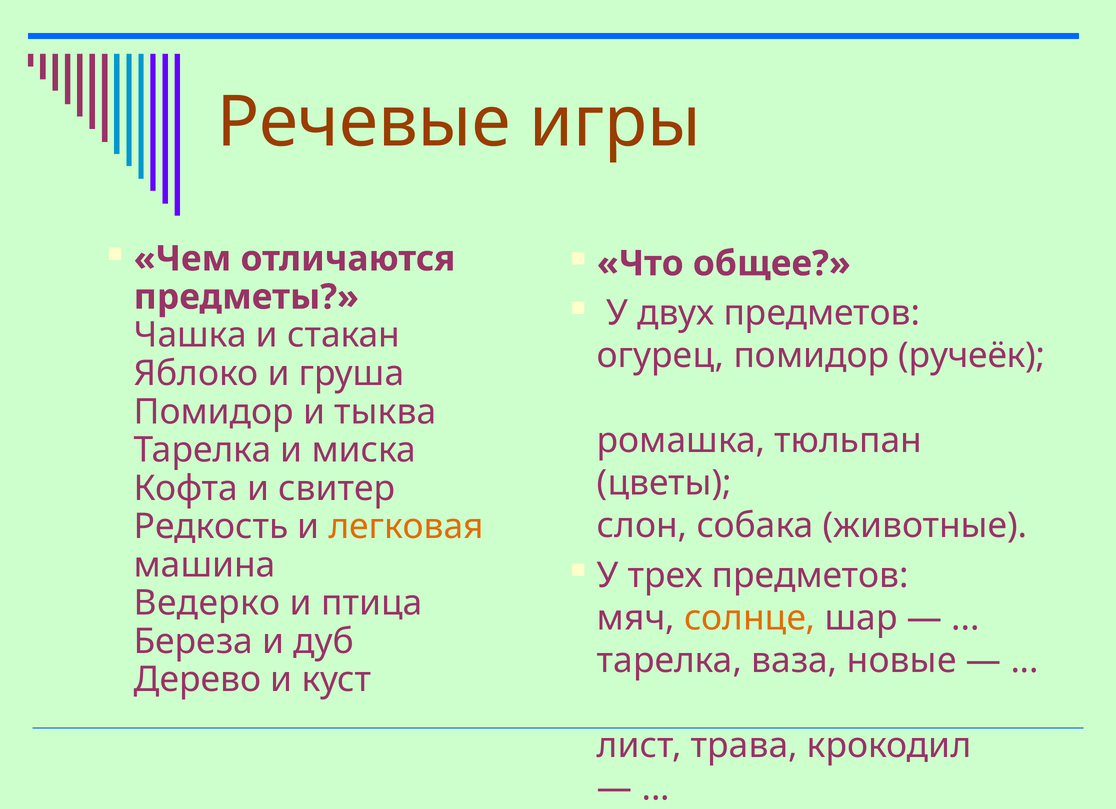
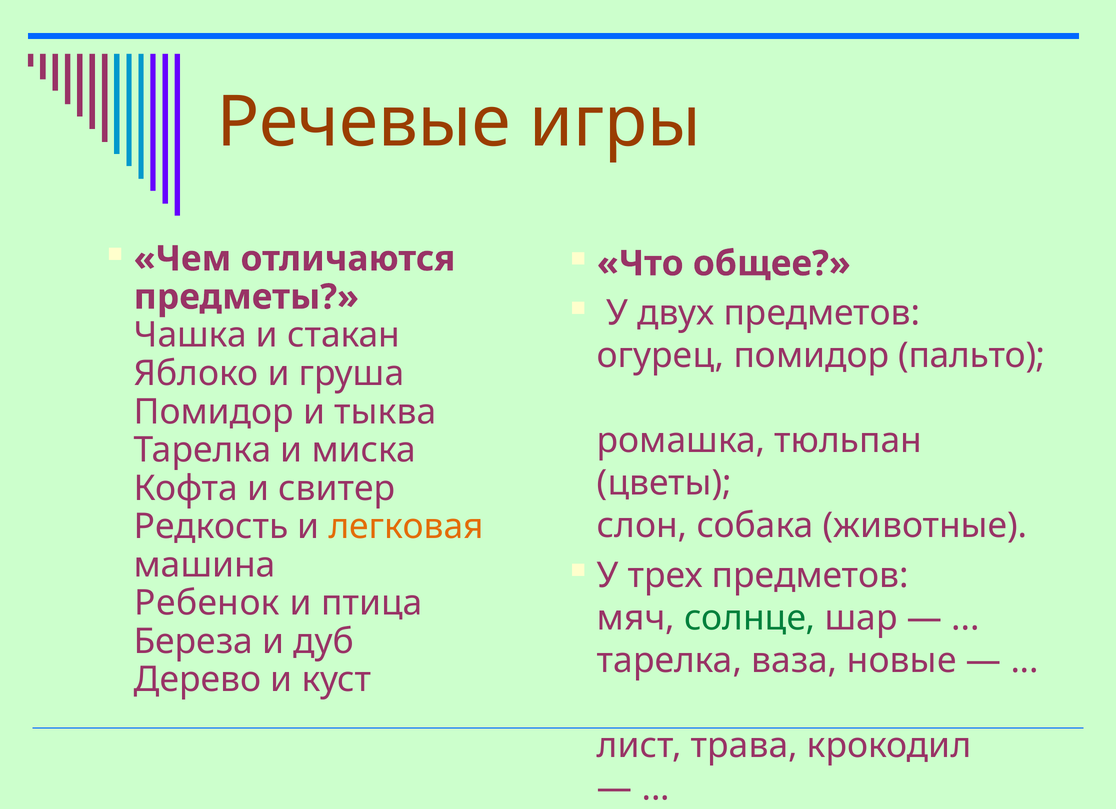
ручеёк: ручеёк -> пальто
Ведерко: Ведерко -> Ребенок
солнце colour: orange -> green
